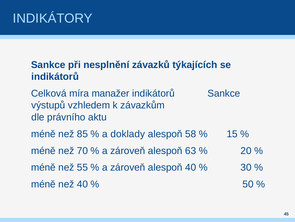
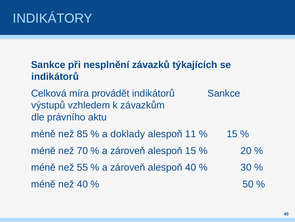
manažer: manažer -> provádět
58: 58 -> 11
alespoň 63: 63 -> 15
